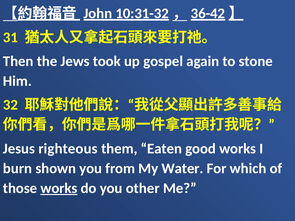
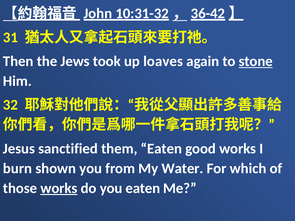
gospel: gospel -> loaves
stone underline: none -> present
righteous: righteous -> sanctified
you other: other -> eaten
